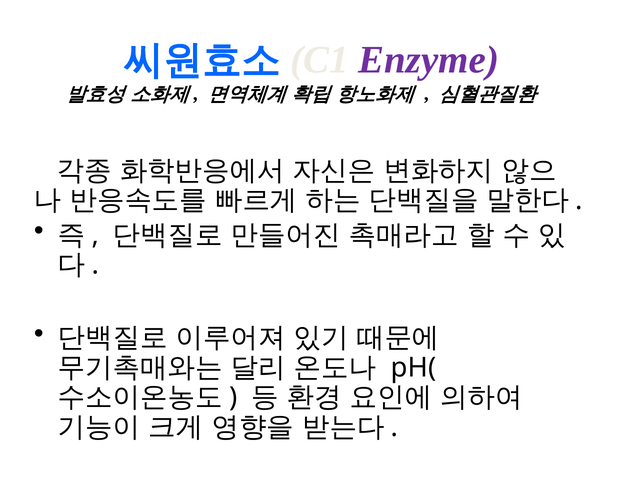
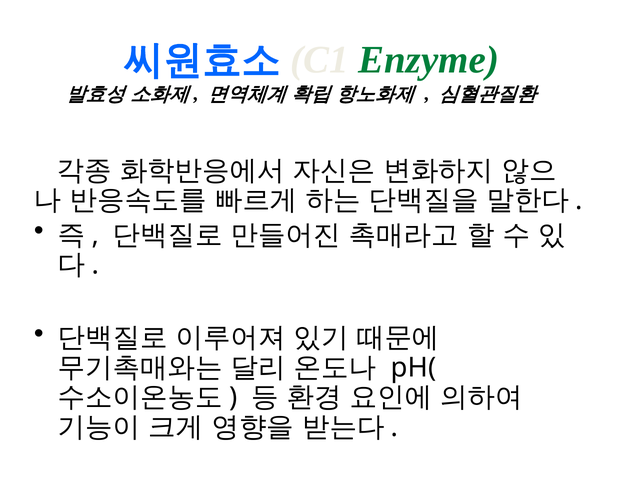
Enzyme colour: purple -> green
